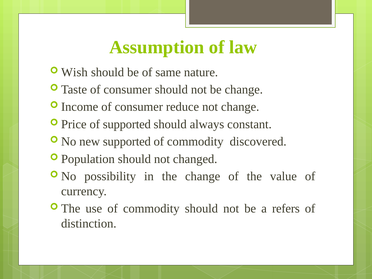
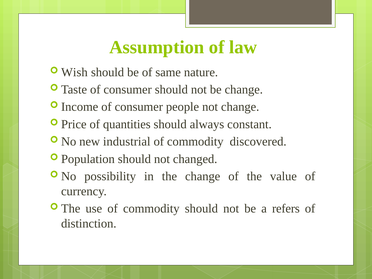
reduce: reduce -> people
of supported: supported -> quantities
new supported: supported -> industrial
